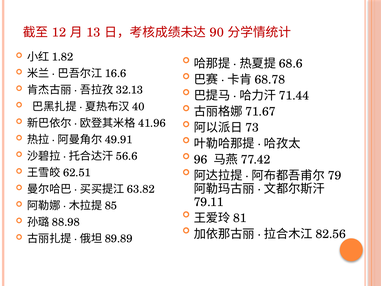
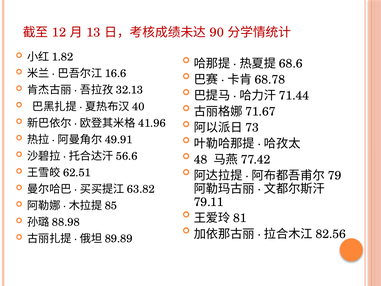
96: 96 -> 48
